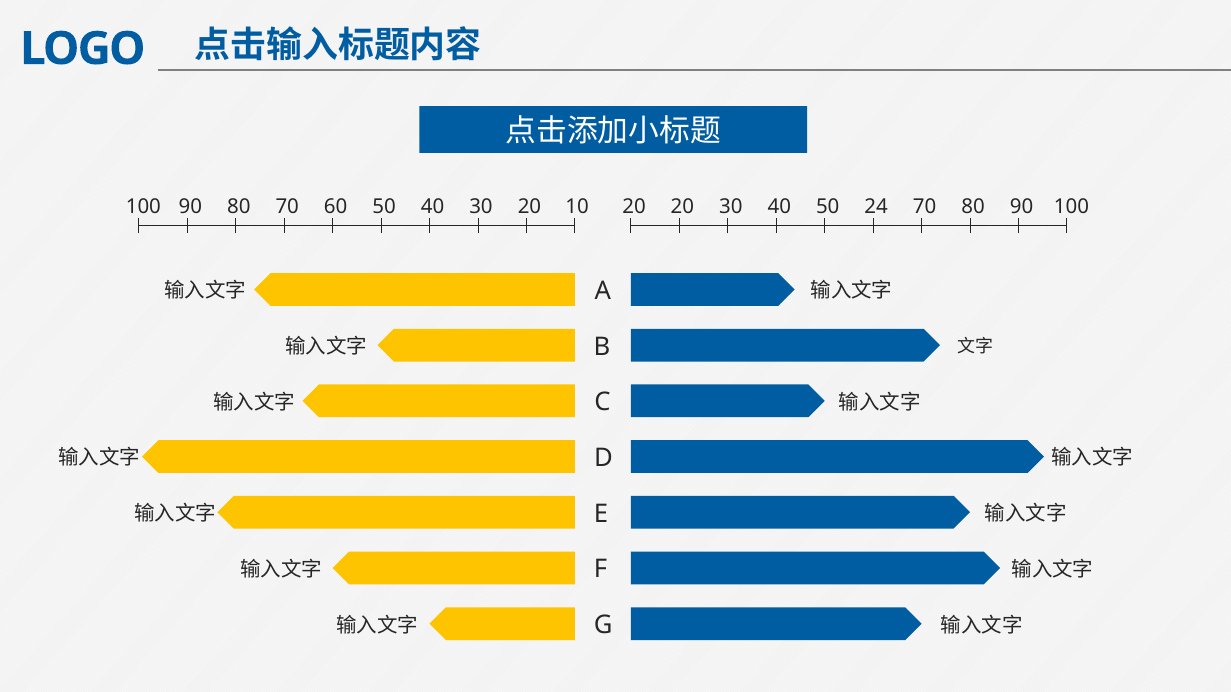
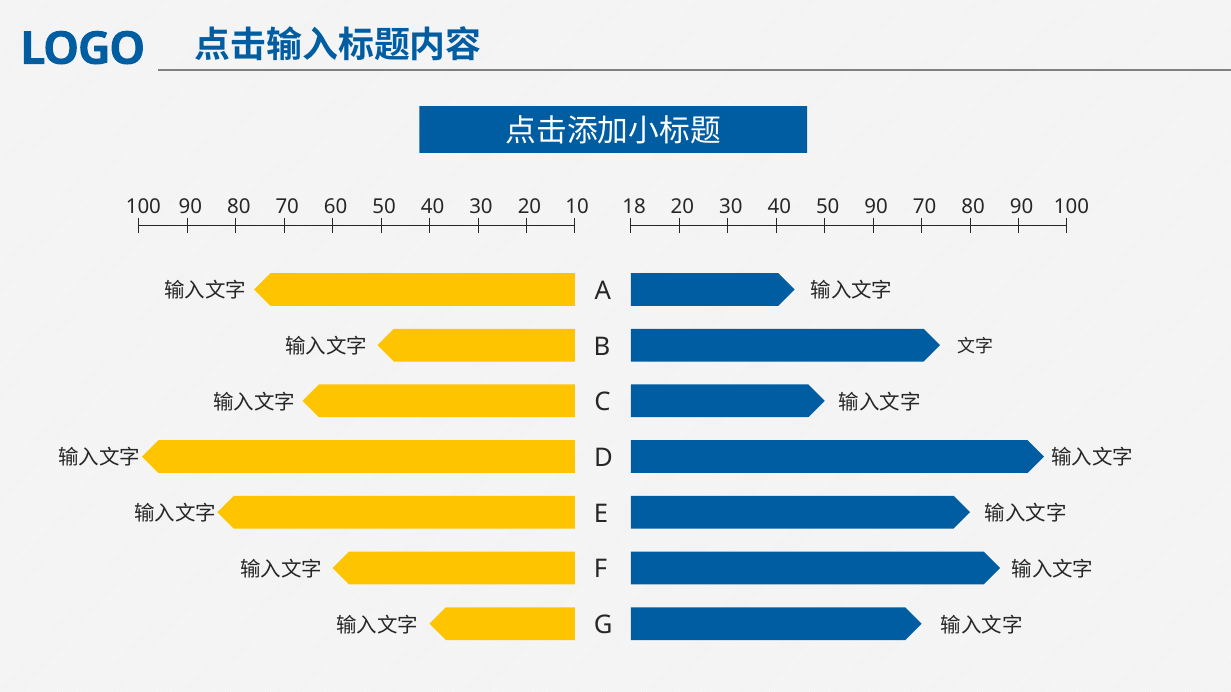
100 20: 20 -> 18
50 24: 24 -> 90
